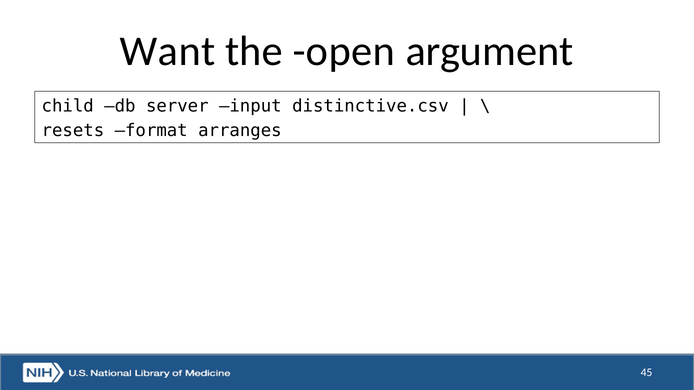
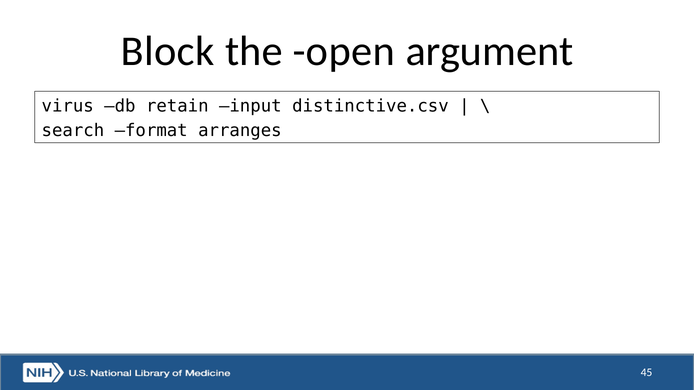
Want: Want -> Block
child: child -> virus
server: server -> retain
resets: resets -> search
